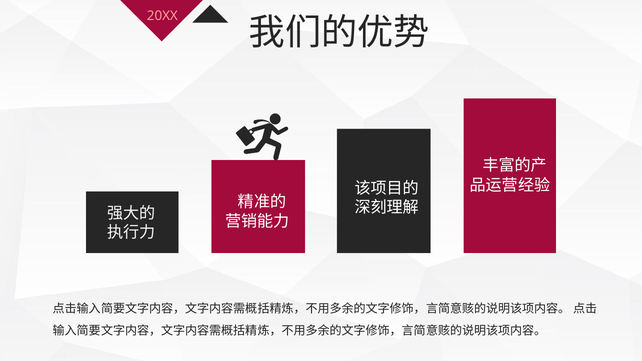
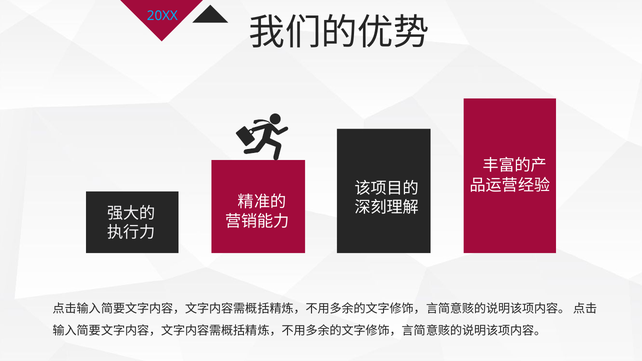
20XX colour: pink -> light blue
